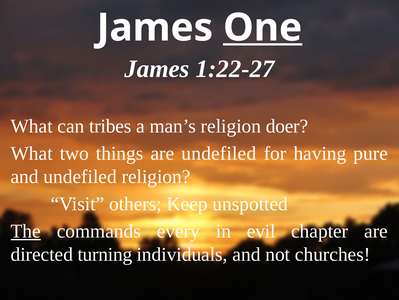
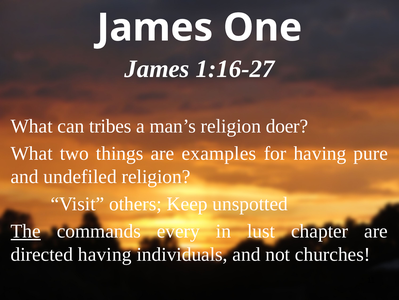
One underline: present -> none
1:22-27: 1:22-27 -> 1:16-27
are undefiled: undefiled -> examples
evil: evil -> lust
directed turning: turning -> having
